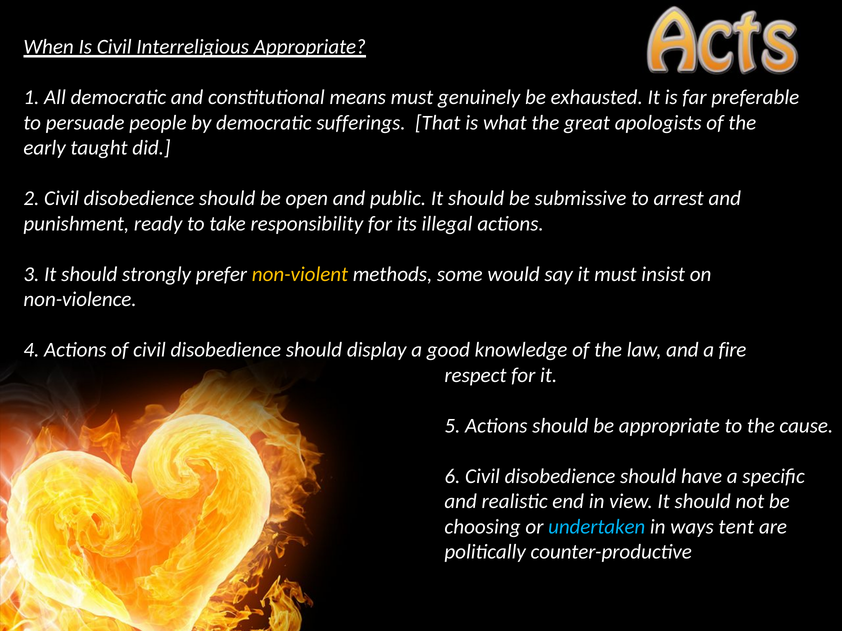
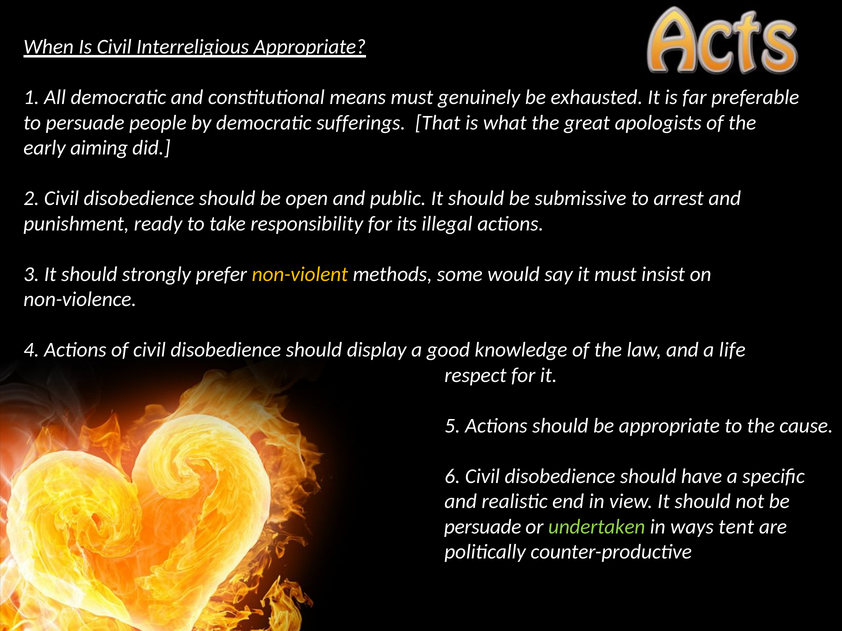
taught: taught -> aiming
fire: fire -> life
choosing at (483, 527): choosing -> persuade
undertaken colour: light blue -> light green
